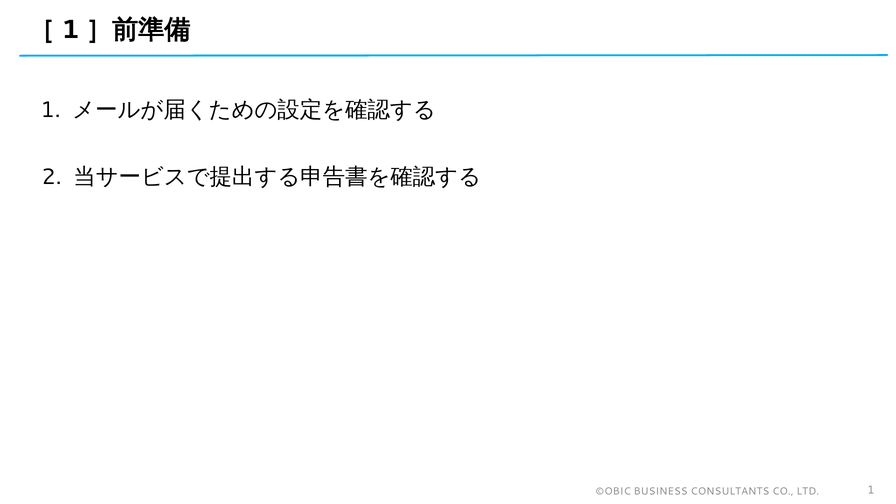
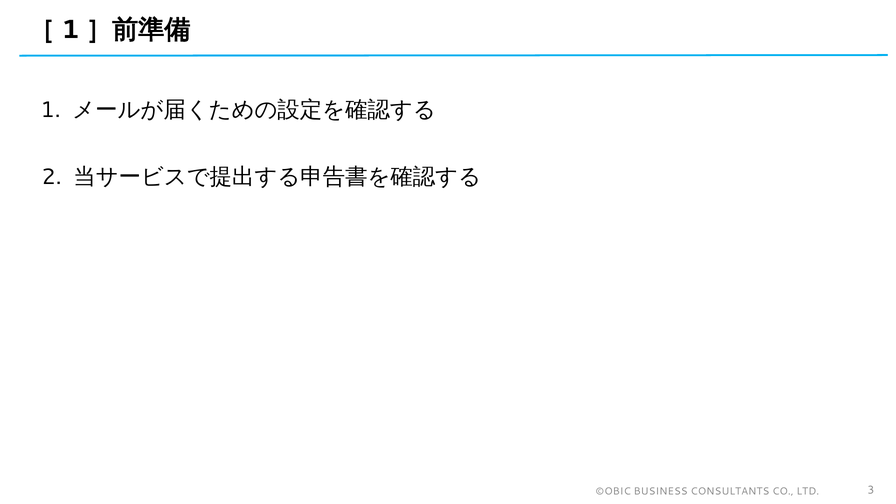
LTD 1: 1 -> 3
